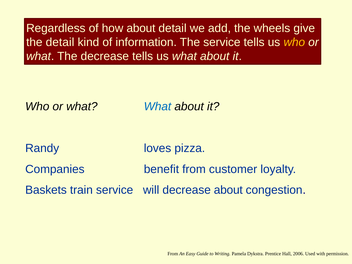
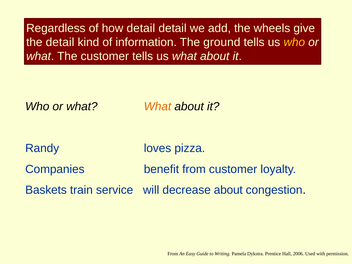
how about: about -> detail
The service: service -> ground
The decrease: decrease -> customer
What at (158, 106) colour: blue -> orange
